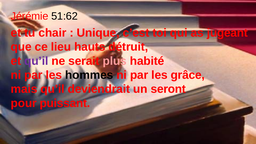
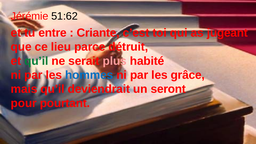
chair: chair -> entre
Unique: Unique -> Criante
hauts: hauts -> parce
qu’il at (36, 61) colour: purple -> green
hommes colour: black -> blue
puissant: puissant -> pourtant
